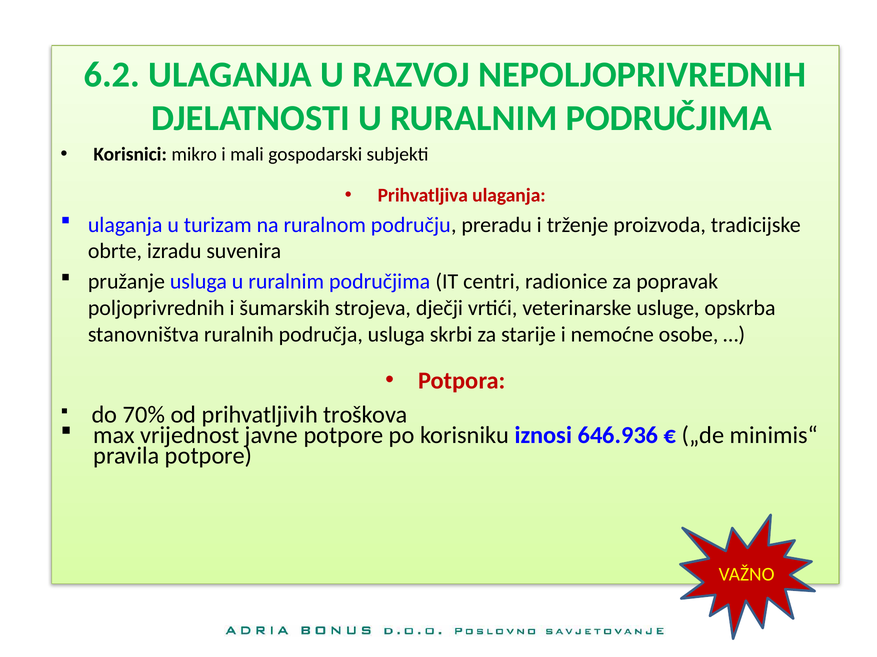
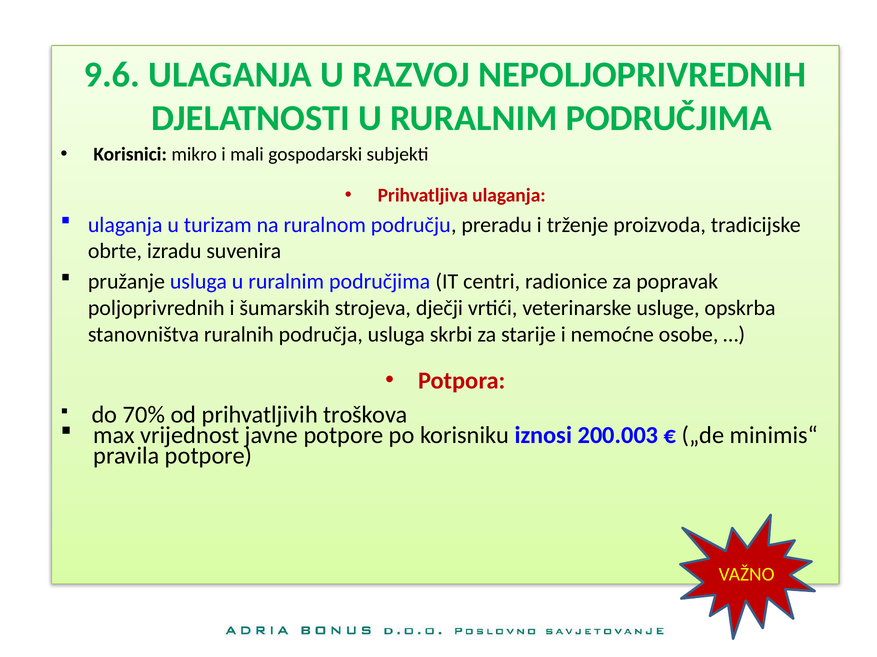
6.2: 6.2 -> 9.6
646.936: 646.936 -> 200.003
